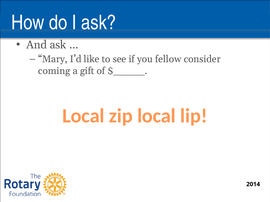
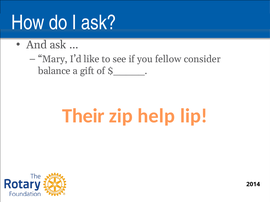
coming: coming -> balance
Local at (83, 116): Local -> Their
zip local: local -> help
